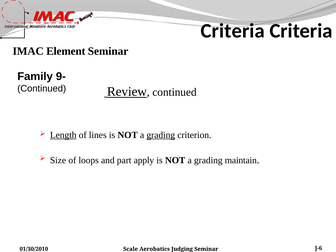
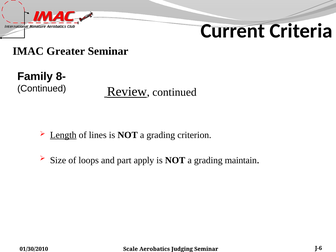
Criteria at (233, 31): Criteria -> Current
Element: Element -> Greater
9-: 9- -> 8-
grading at (161, 135) underline: present -> none
